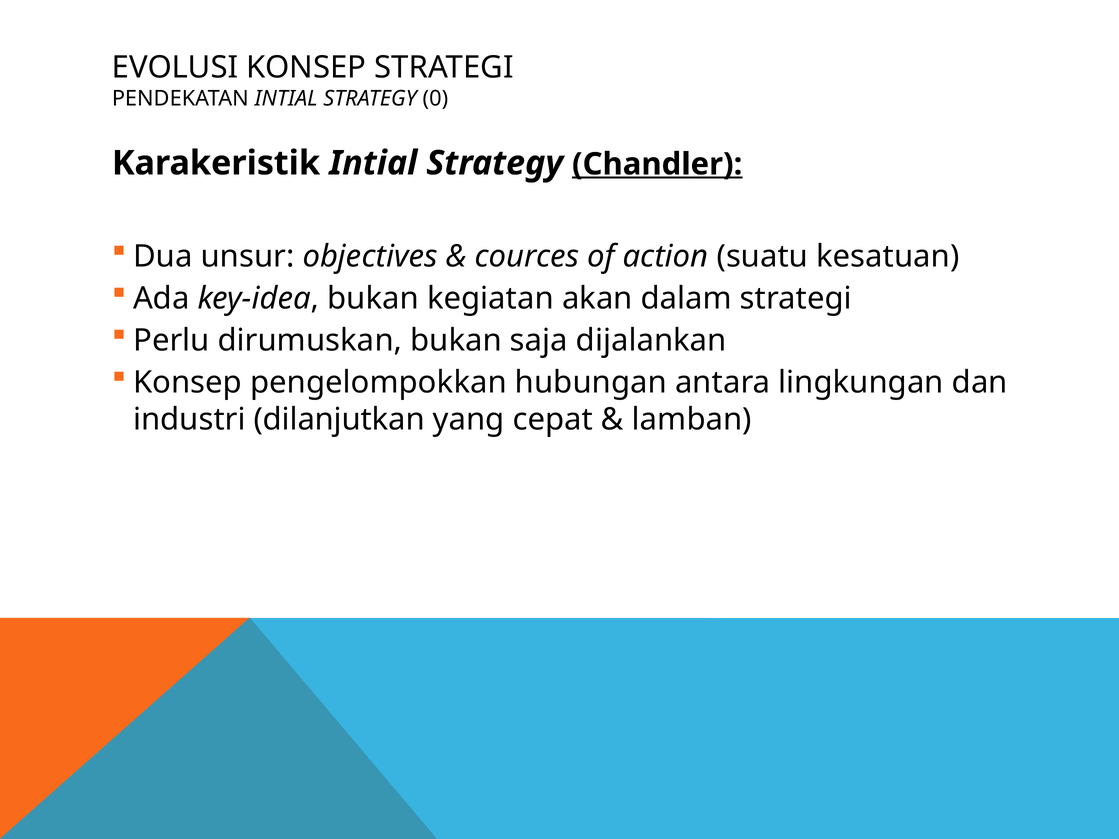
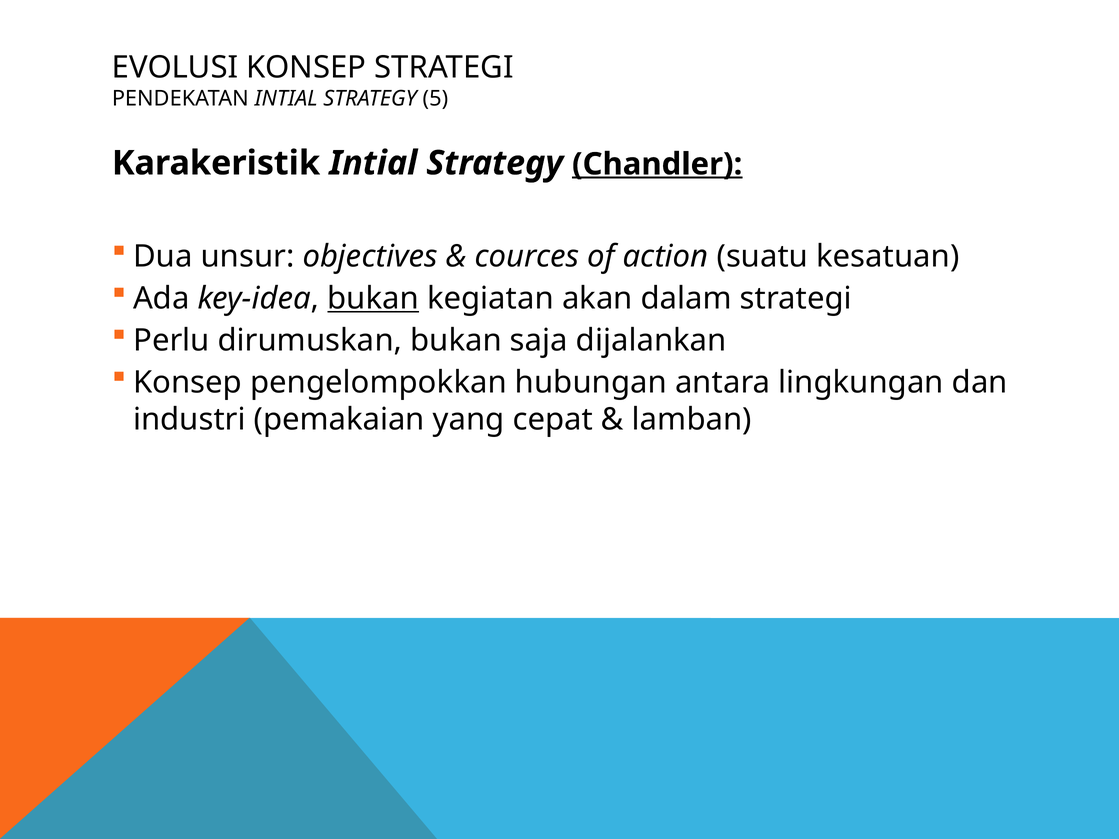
0: 0 -> 5
bukan at (373, 299) underline: none -> present
dilanjutkan: dilanjutkan -> pemakaian
